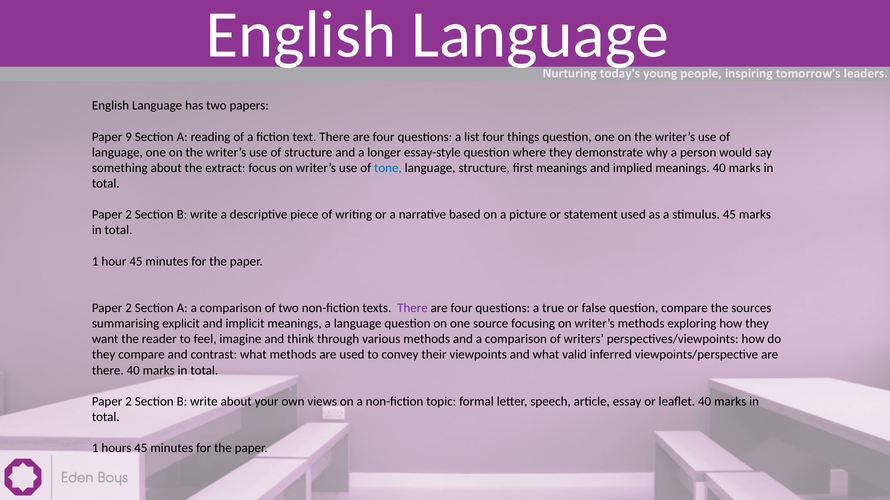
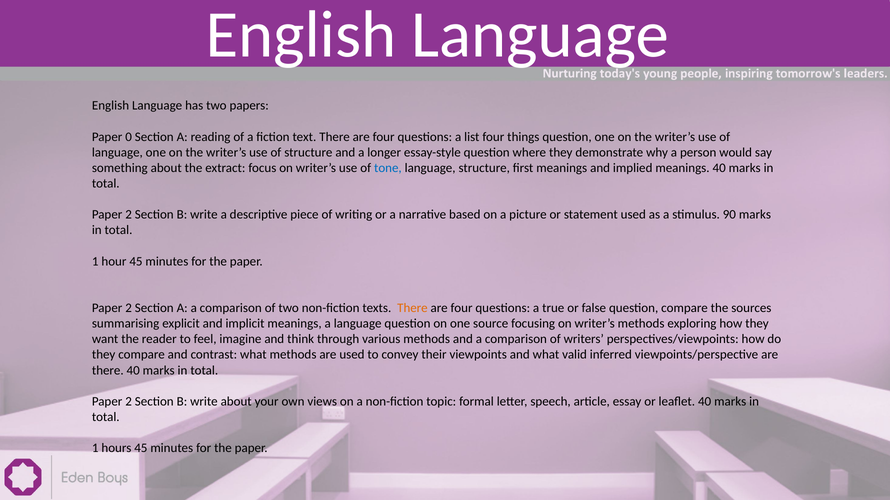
9: 9 -> 0
stimulus 45: 45 -> 90
There at (412, 308) colour: purple -> orange
